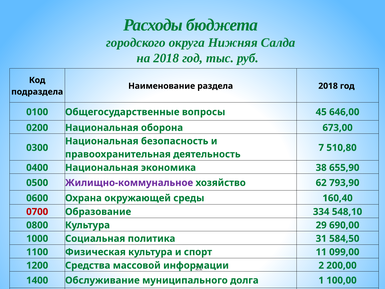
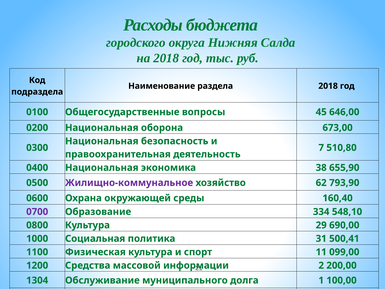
0700 colour: red -> purple
584,50: 584,50 -> 500,41
1400: 1400 -> 1304
